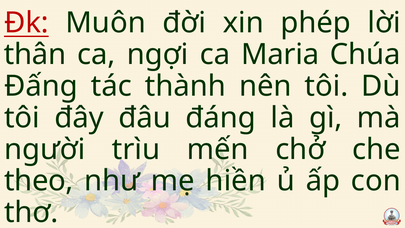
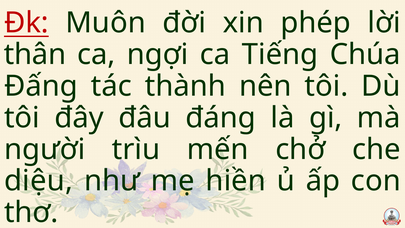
Maria: Maria -> Tiếng
theo: theo -> diệu
